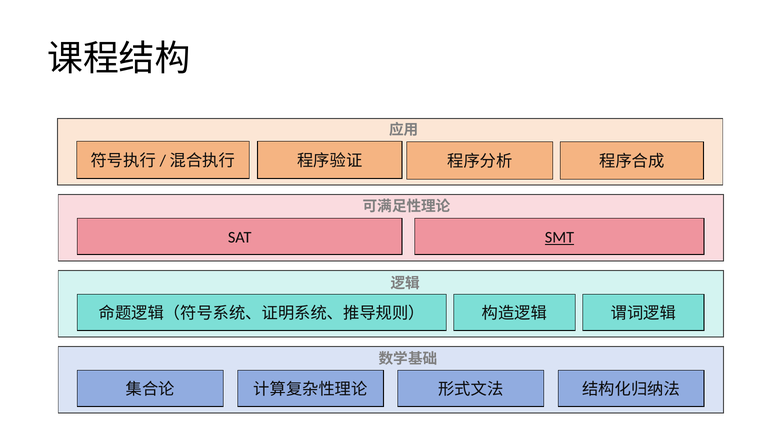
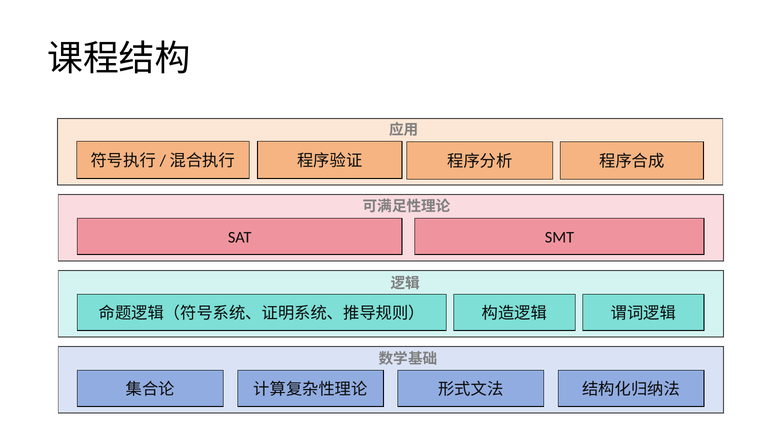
SMT underline: present -> none
